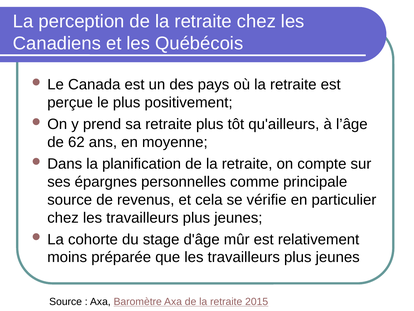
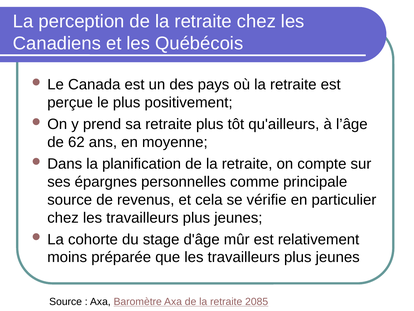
2015: 2015 -> 2085
